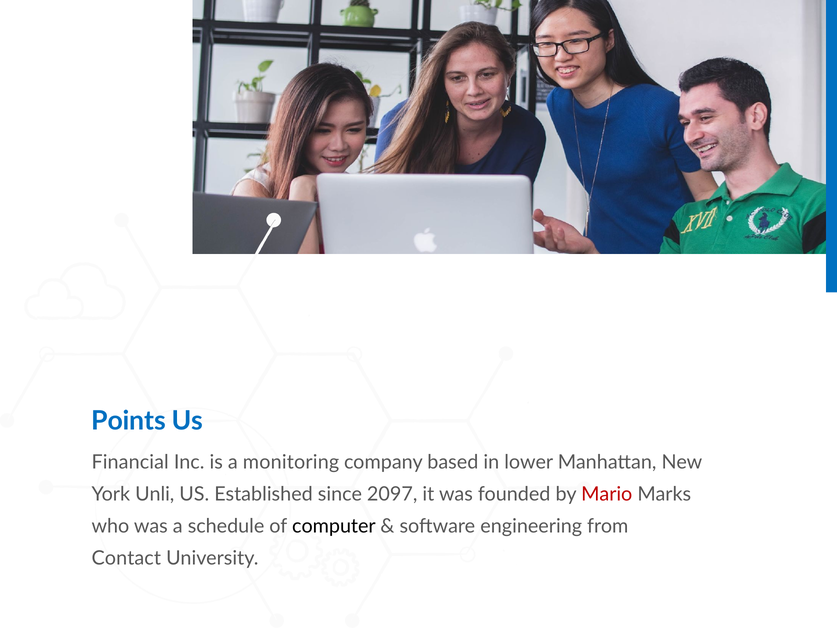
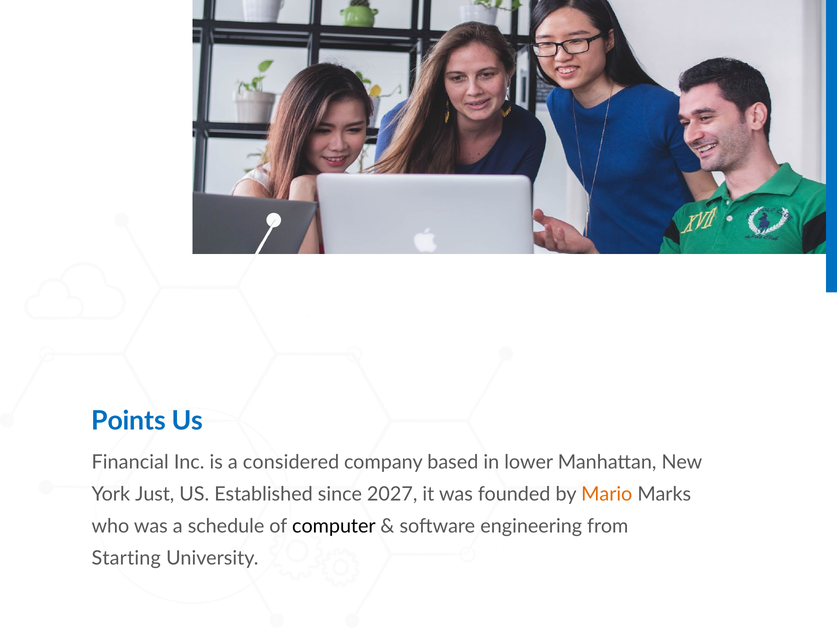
monitoring: monitoring -> considered
Unli: Unli -> Just
2097: 2097 -> 2027
Mario colour: red -> orange
Contact: Contact -> Starting
